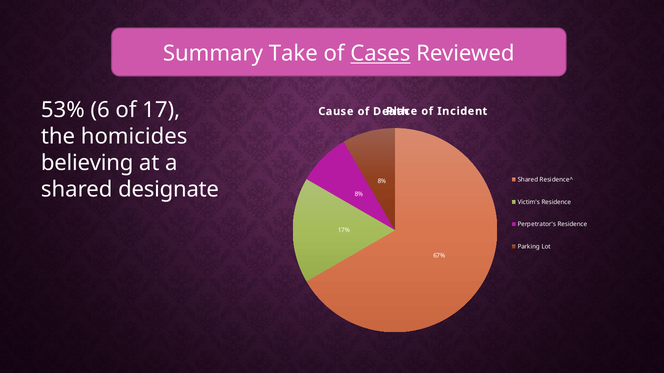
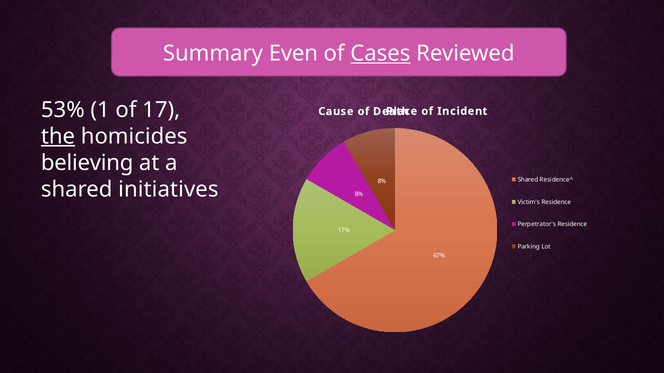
Take: Take -> Even
6: 6 -> 1
the underline: none -> present
designate: designate -> initiatives
